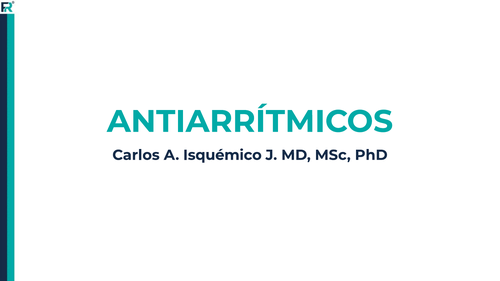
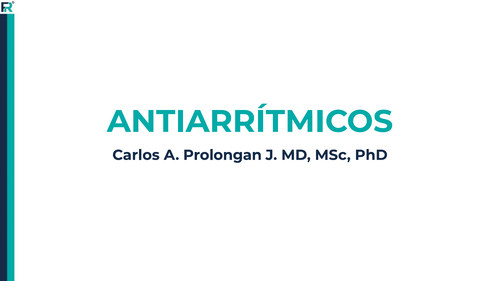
Isquémico: Isquémico -> Prolongan
